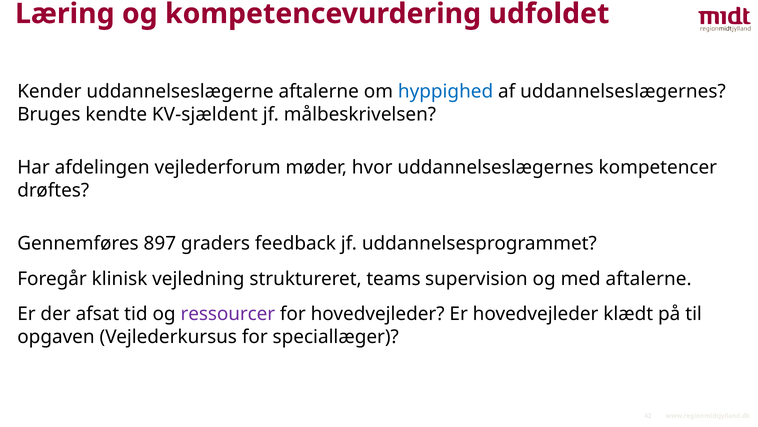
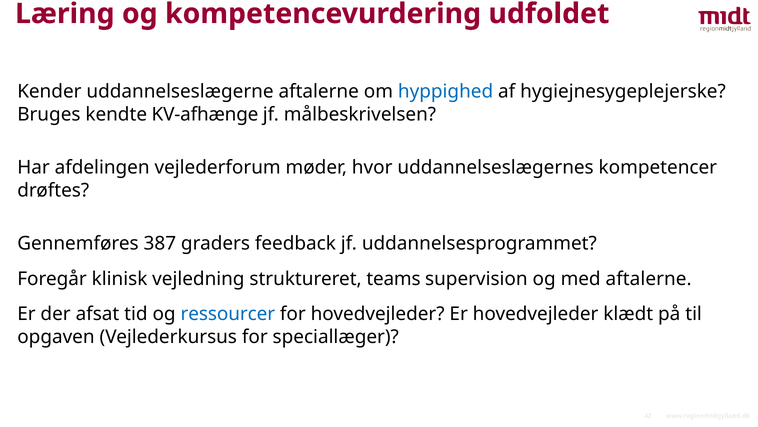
af uddannelseslægernes: uddannelseslægernes -> hygiejnesygeplejerske
KV-sjældent: KV-sjældent -> KV-afhænge
897: 897 -> 387
ressourcer colour: purple -> blue
